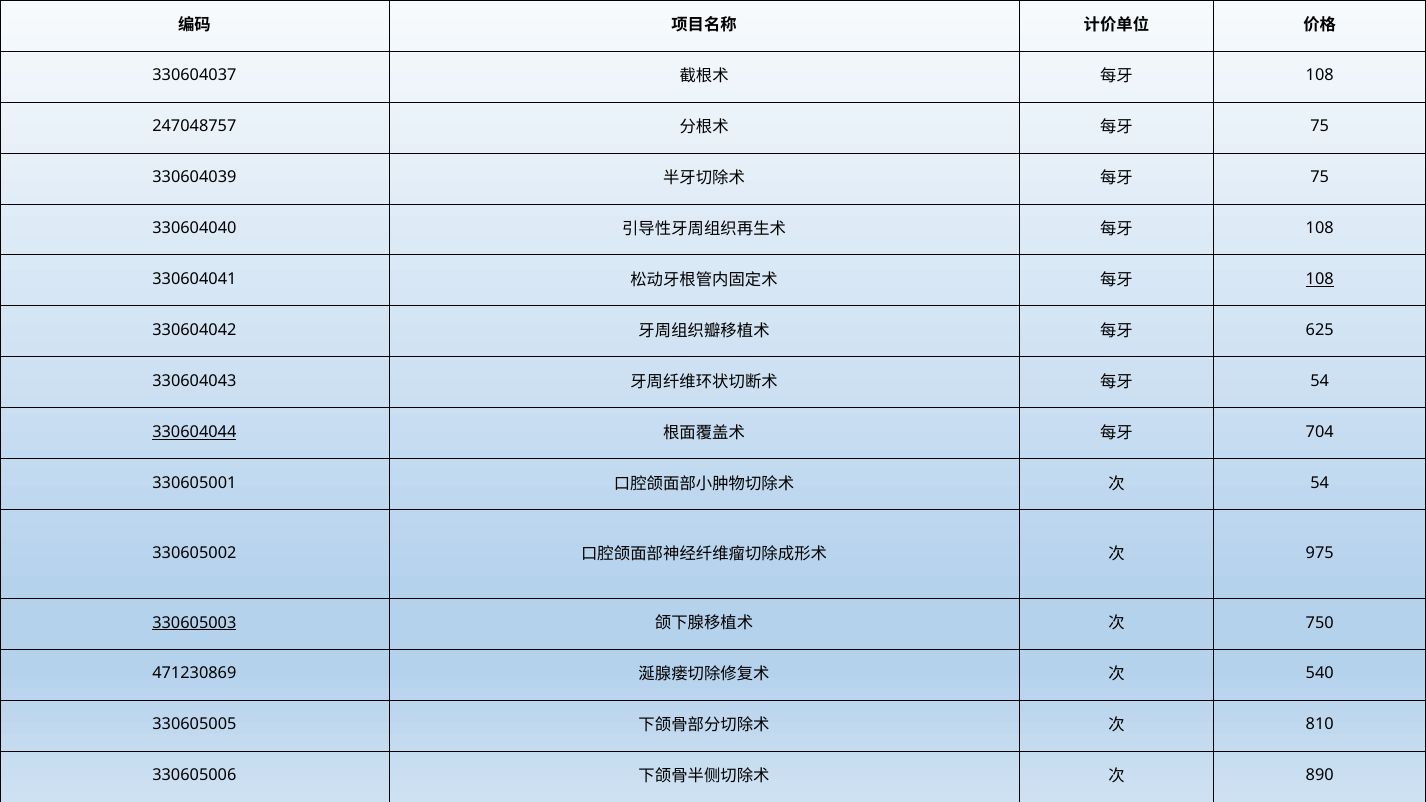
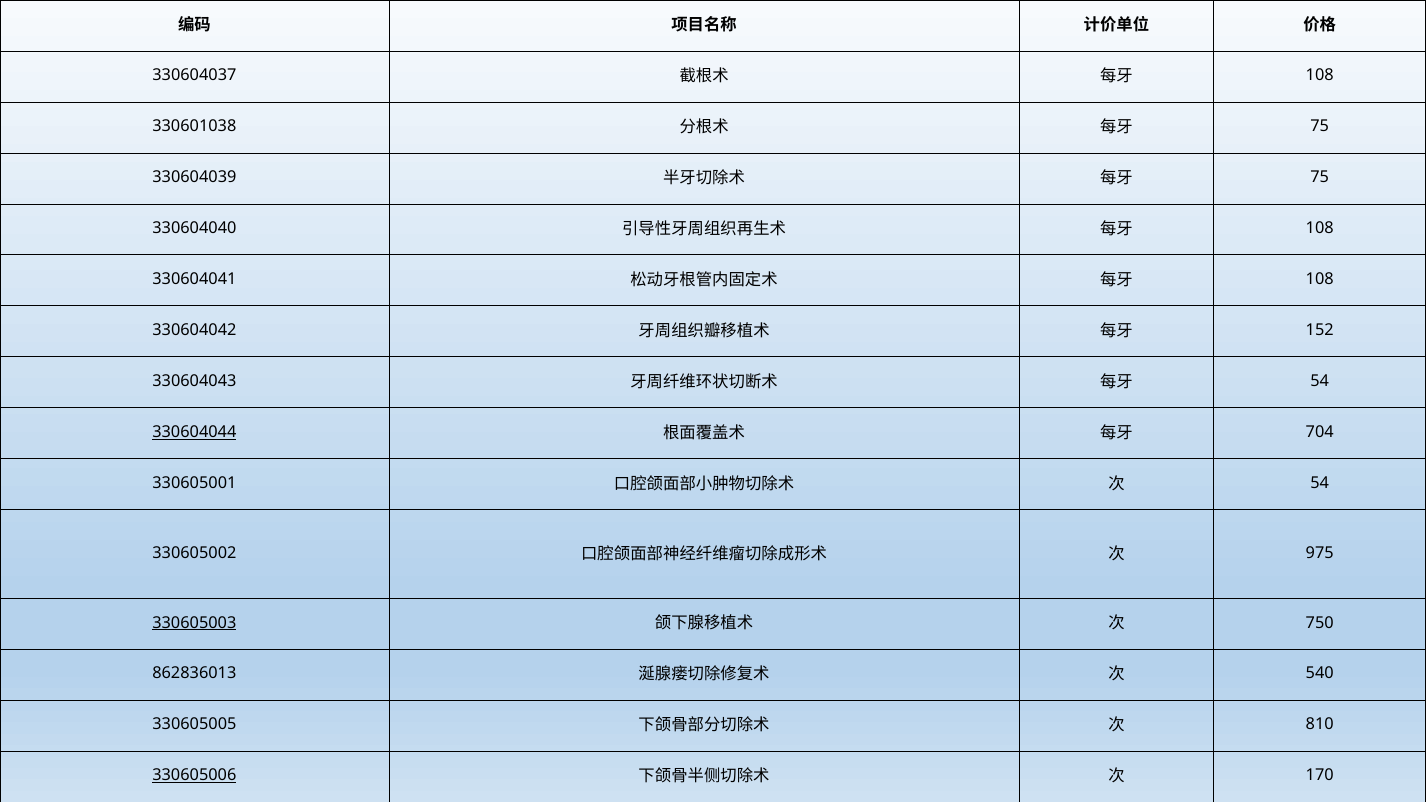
247048757: 247048757 -> 330601038
108 at (1320, 279) underline: present -> none
625: 625 -> 152
471230869: 471230869 -> 862836013
330605006 underline: none -> present
890: 890 -> 170
